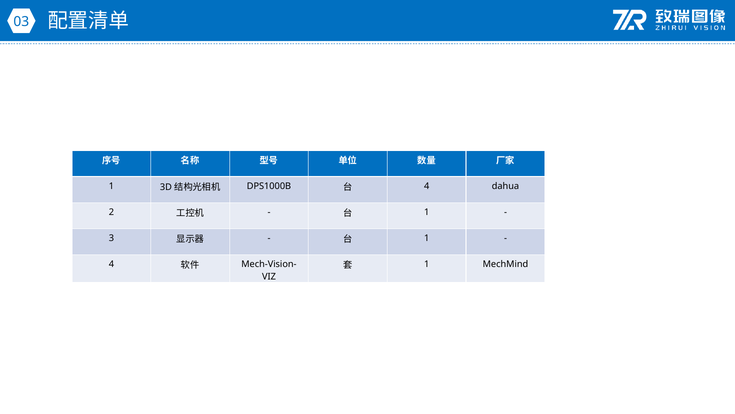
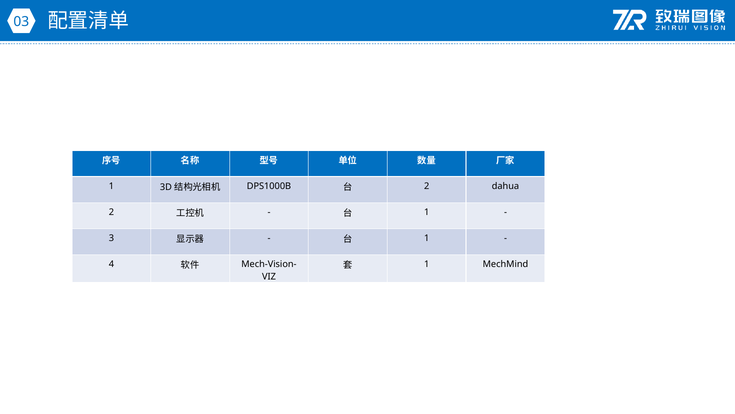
4 at (427, 186): 4 -> 2
